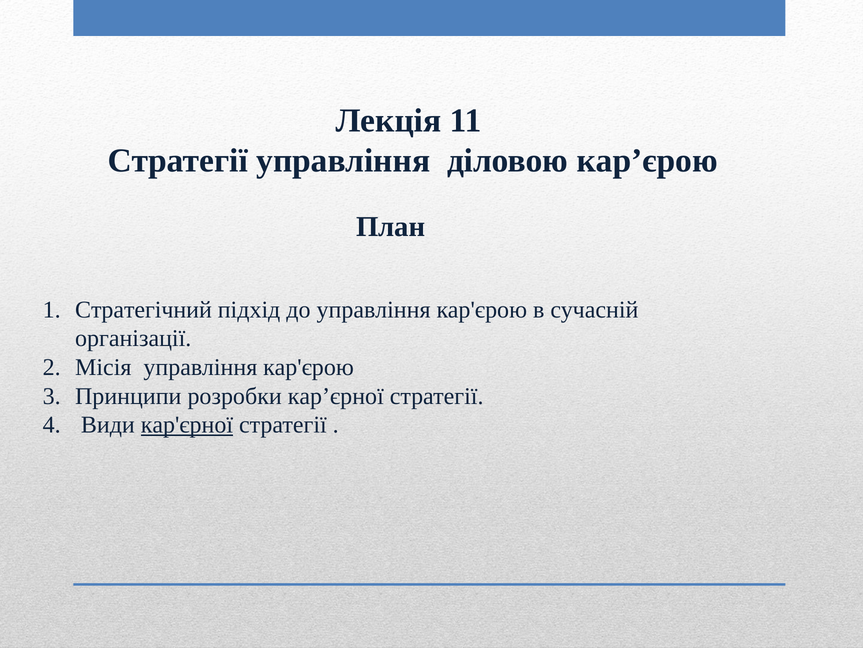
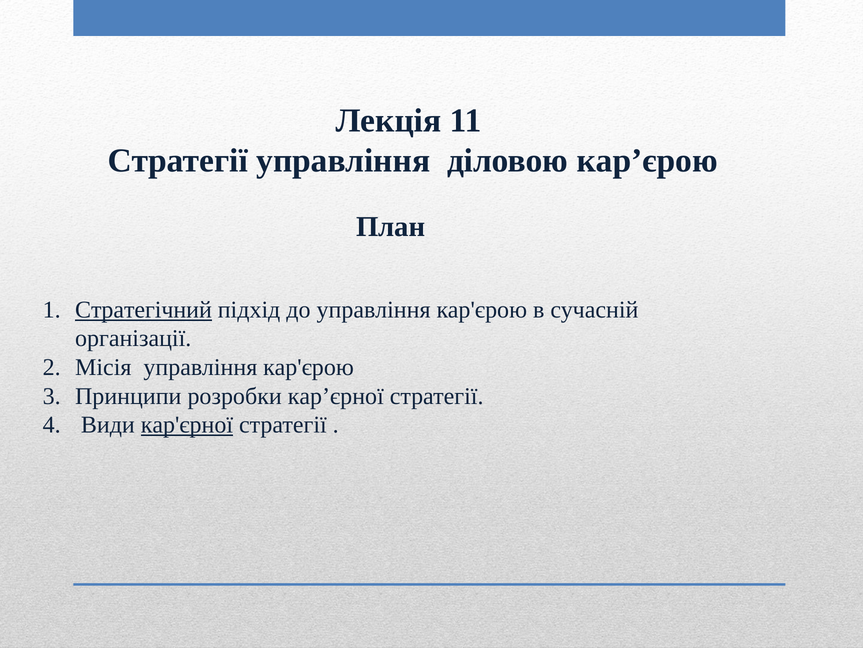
Стратегічний underline: none -> present
